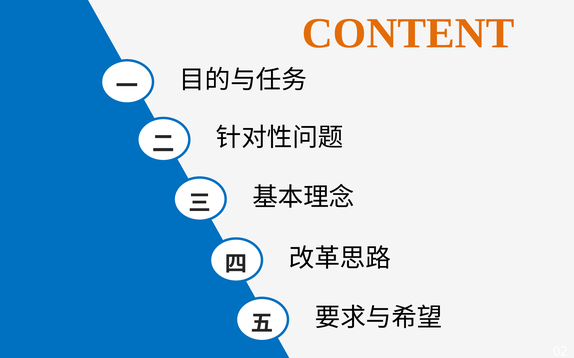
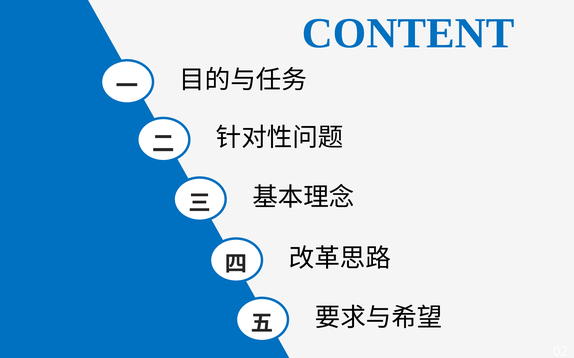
CONTENT colour: orange -> blue
